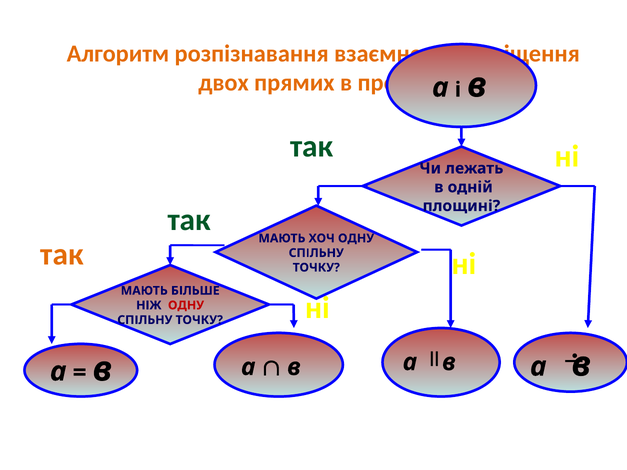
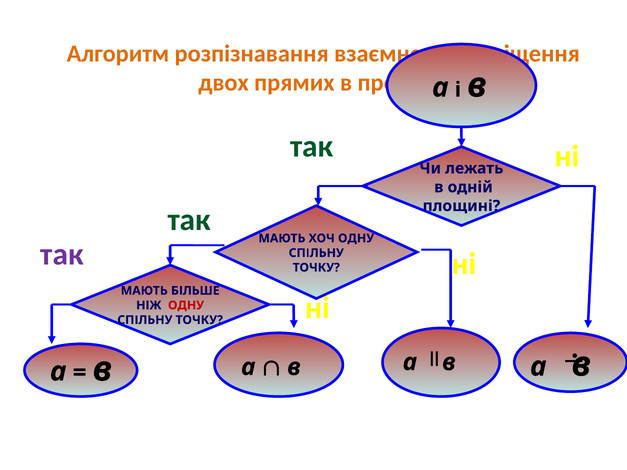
так at (62, 254) colour: orange -> purple
